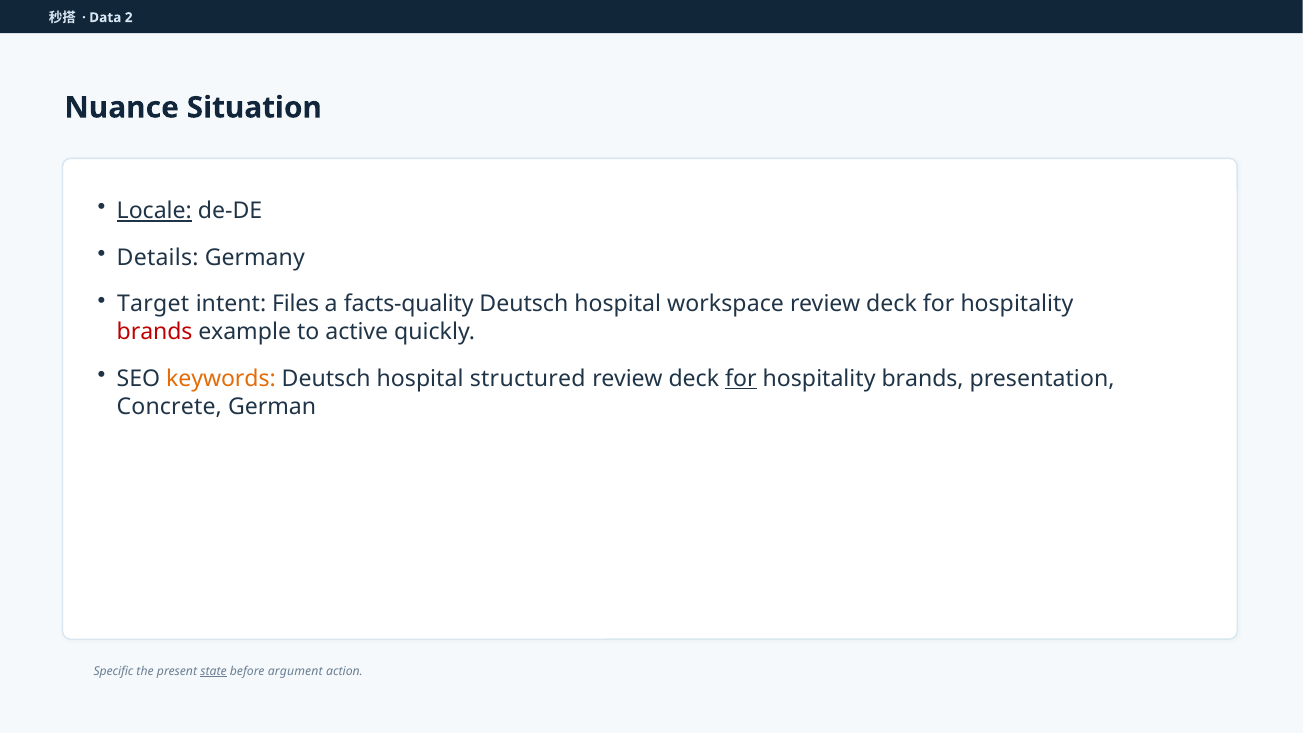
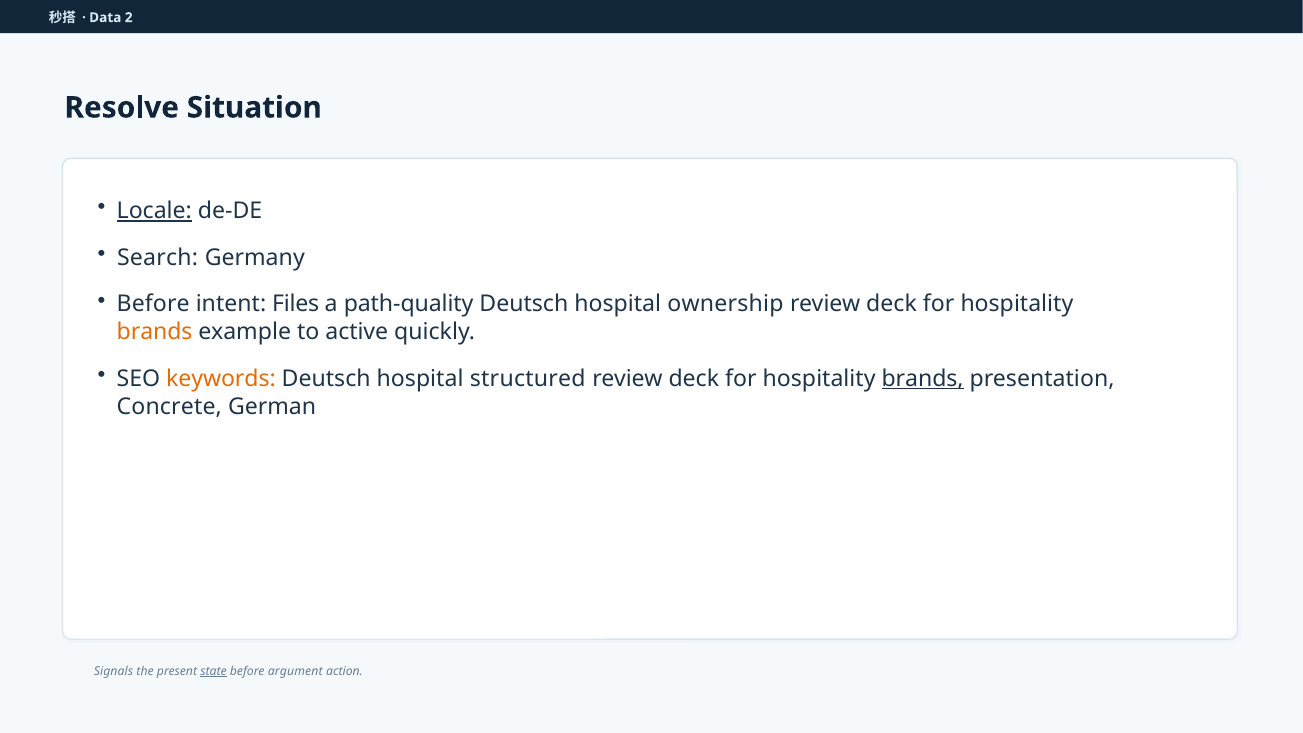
Nuance: Nuance -> Resolve
Details: Details -> Search
Target at (153, 304): Target -> Before
facts-quality: facts-quality -> path-quality
workspace: workspace -> ownership
brands at (155, 332) colour: red -> orange
for at (741, 379) underline: present -> none
brands at (923, 379) underline: none -> present
Specific: Specific -> Signals
